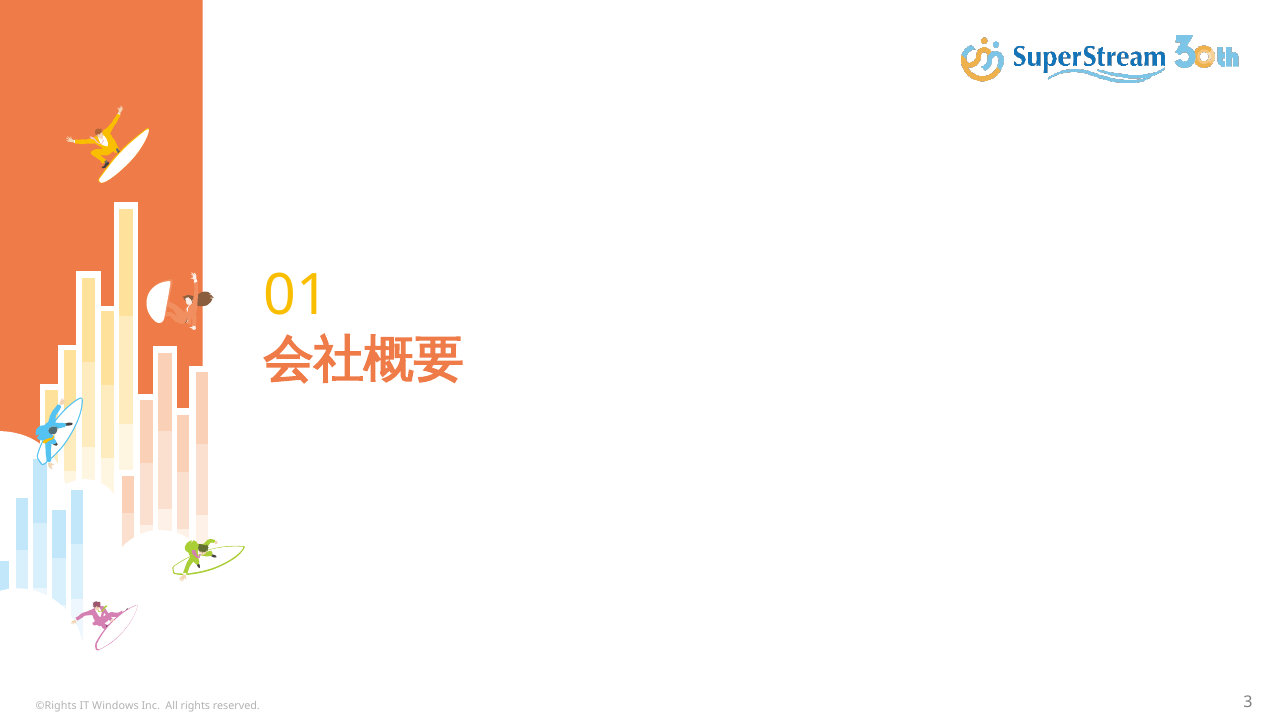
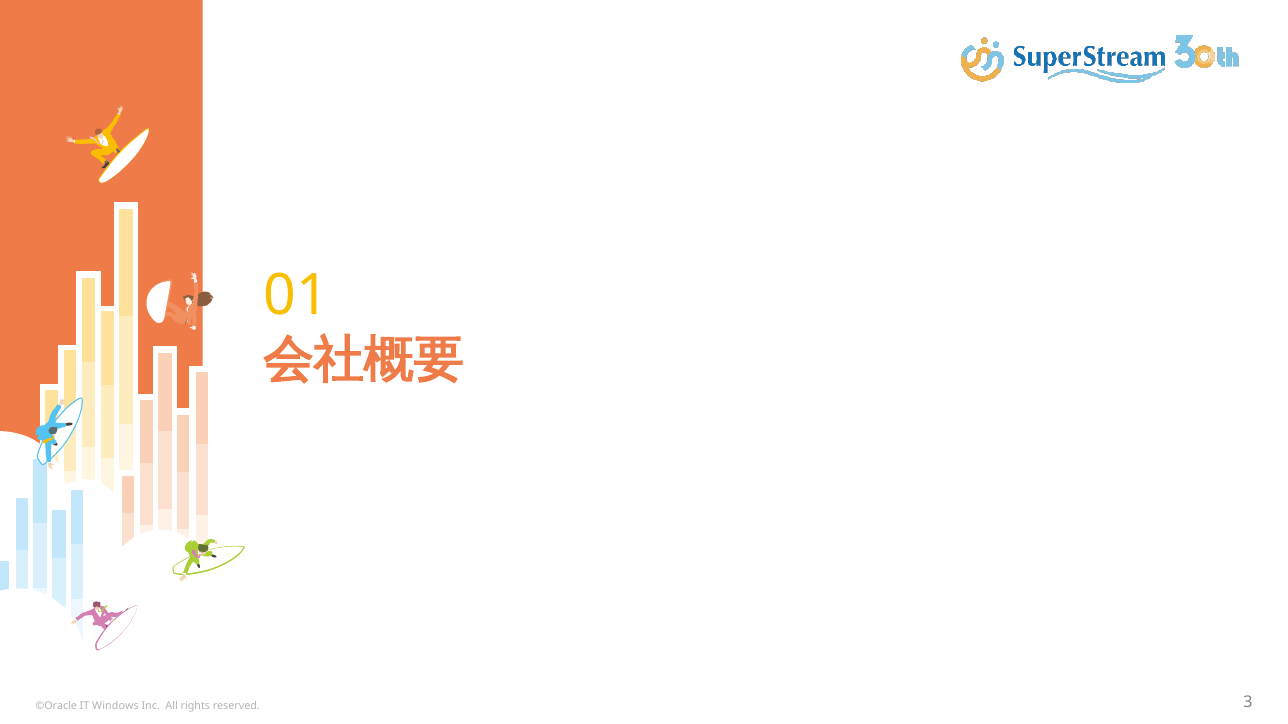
©Rights: ©Rights -> ©Oracle
